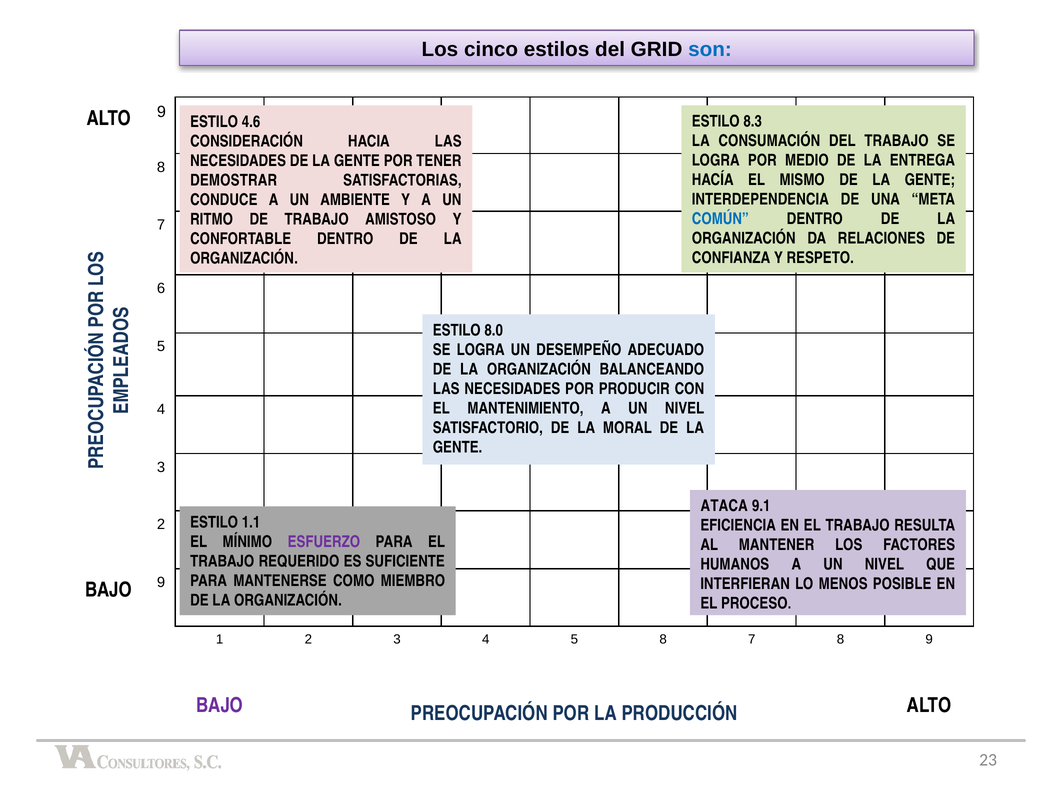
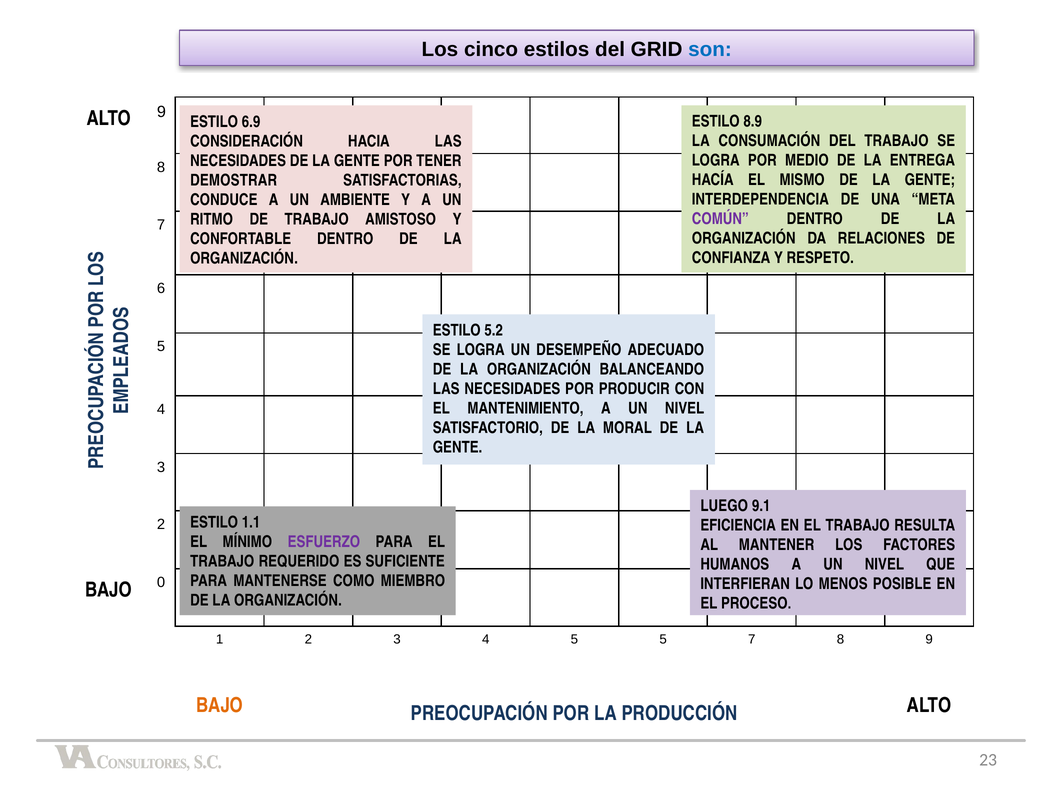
8.3: 8.3 -> 8.9
4.6: 4.6 -> 6.9
COMÚN colour: blue -> purple
8.0: 8.0 -> 5.2
ATACA: ATACA -> LUEGO
BAJO 9: 9 -> 0
5 8: 8 -> 5
BAJO at (220, 706) colour: purple -> orange
